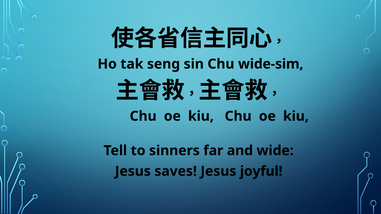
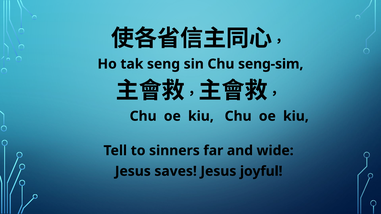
wide-sim: wide-sim -> seng-sim
